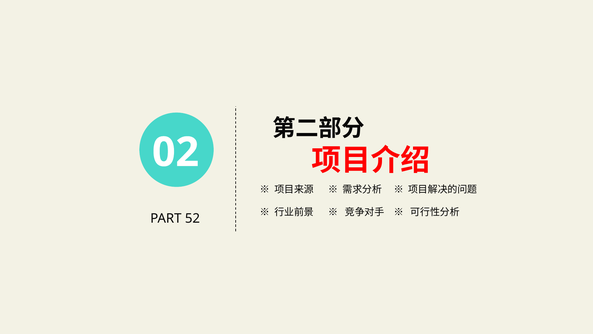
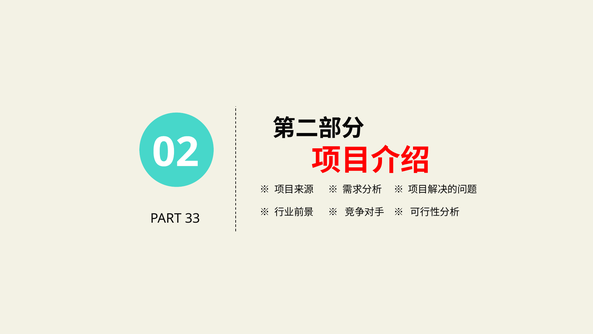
52: 52 -> 33
